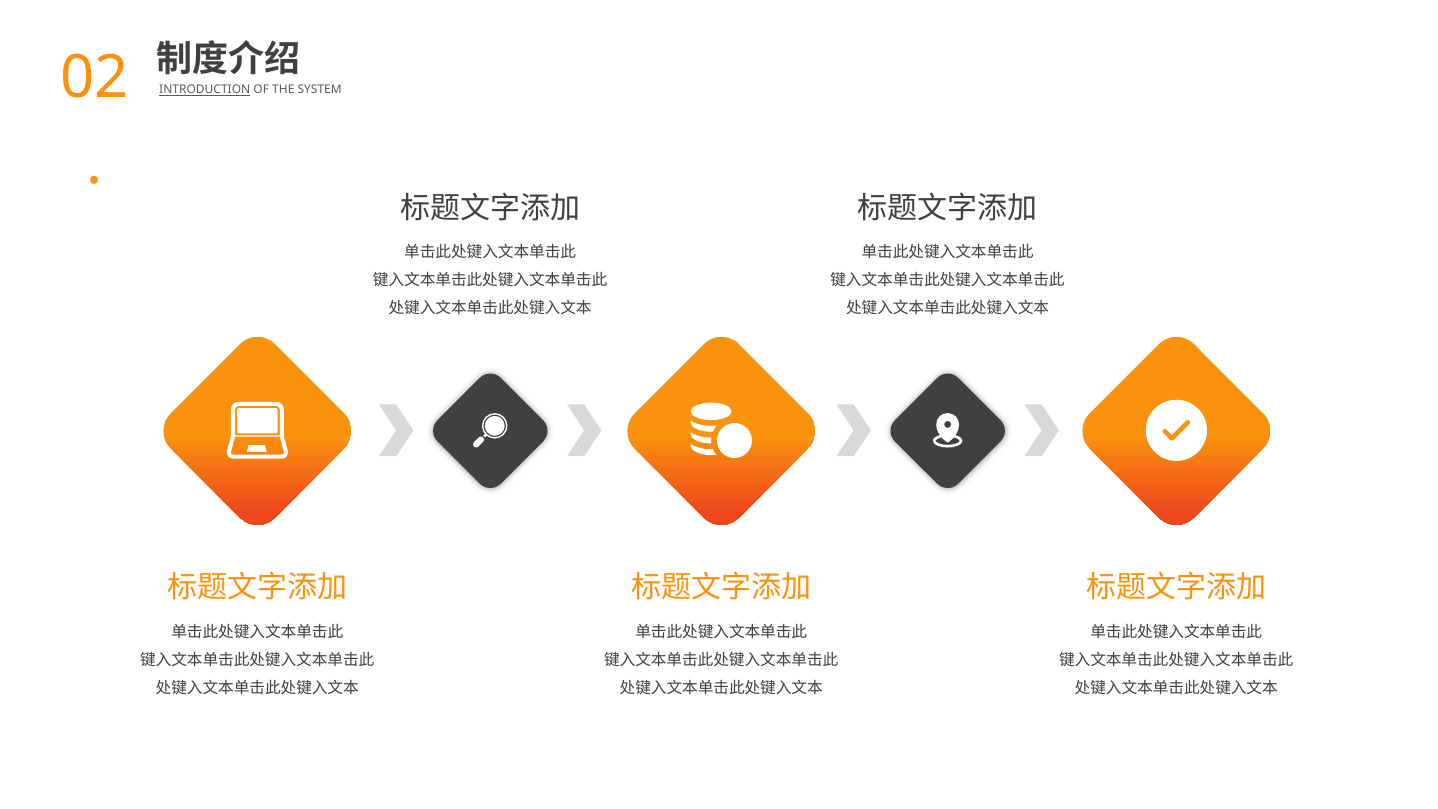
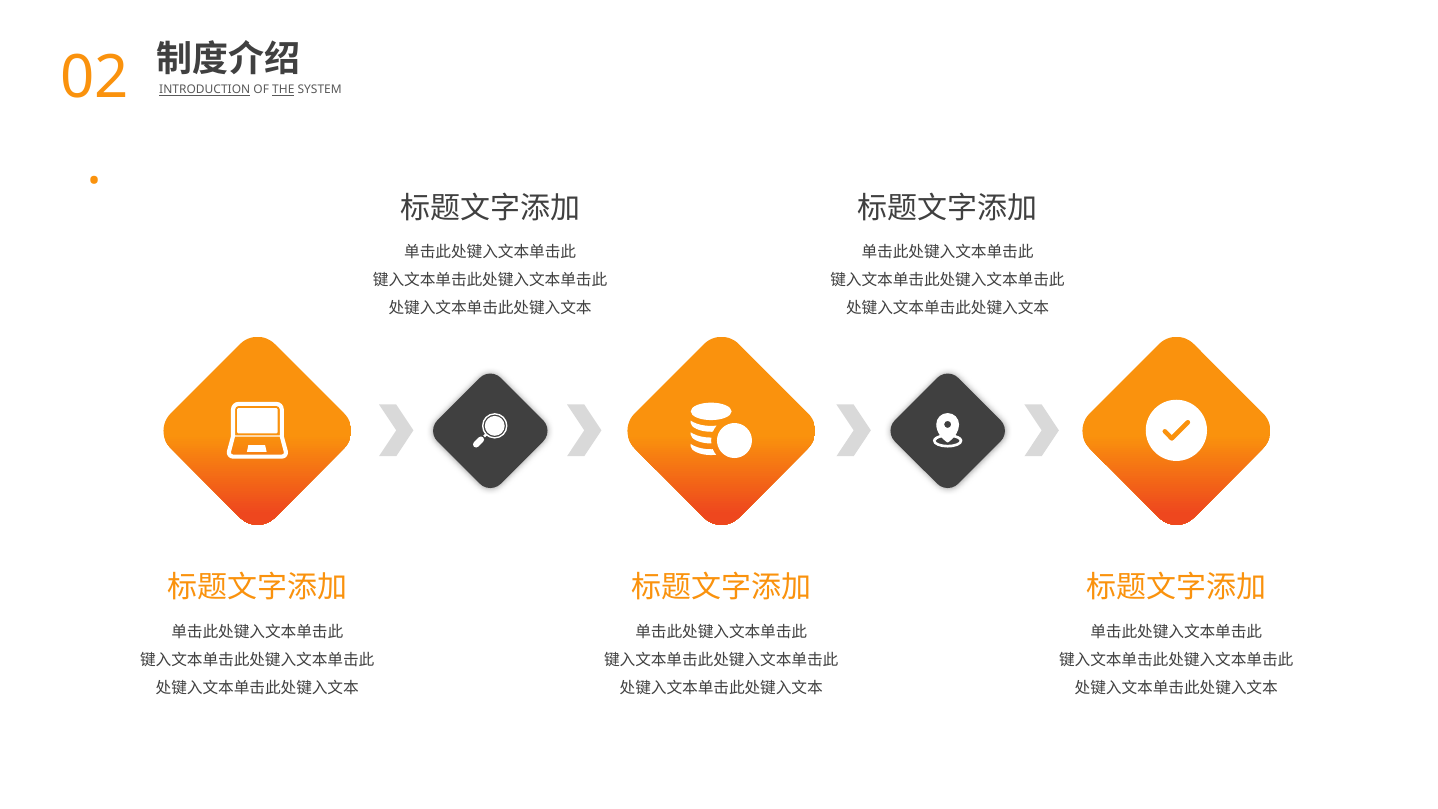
THE underline: none -> present
